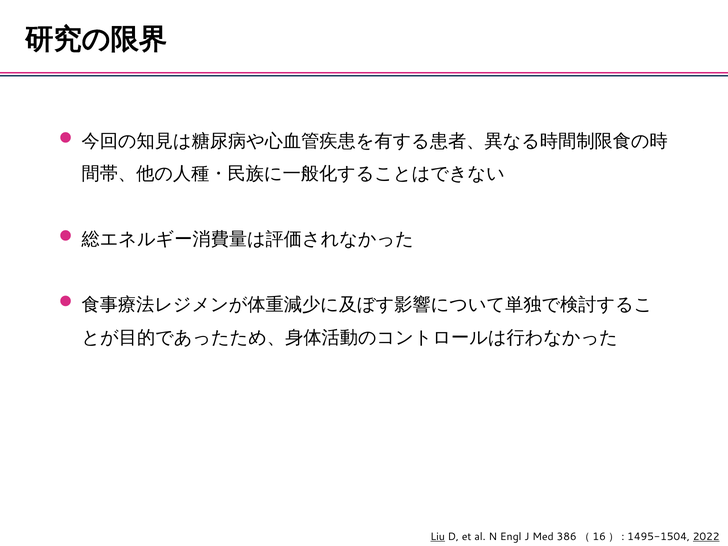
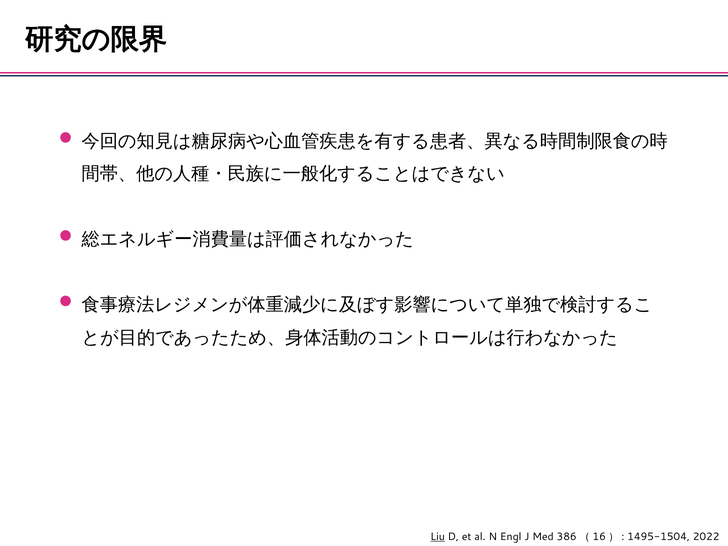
2022 underline: present -> none
